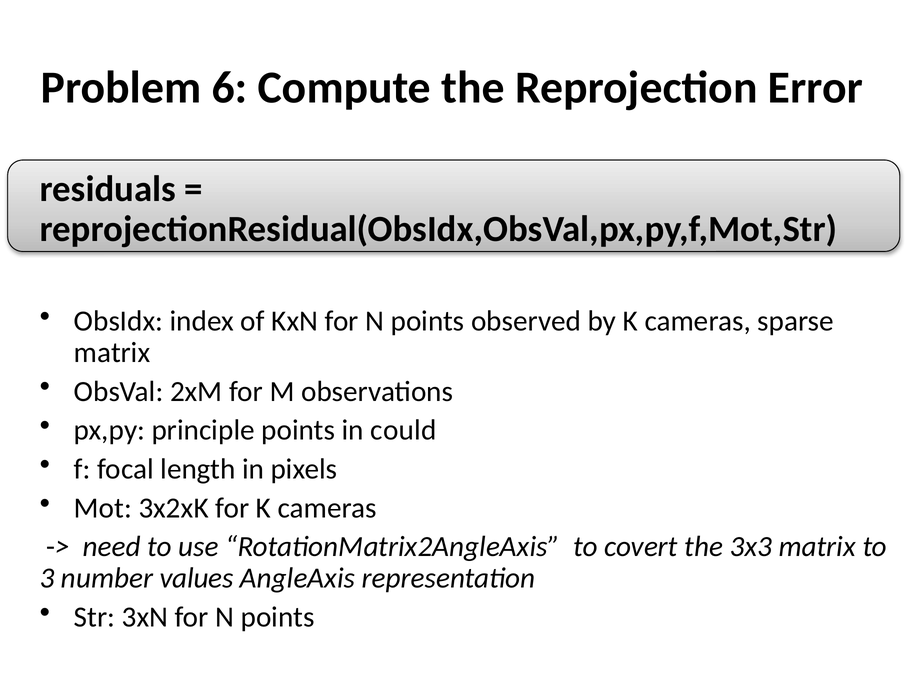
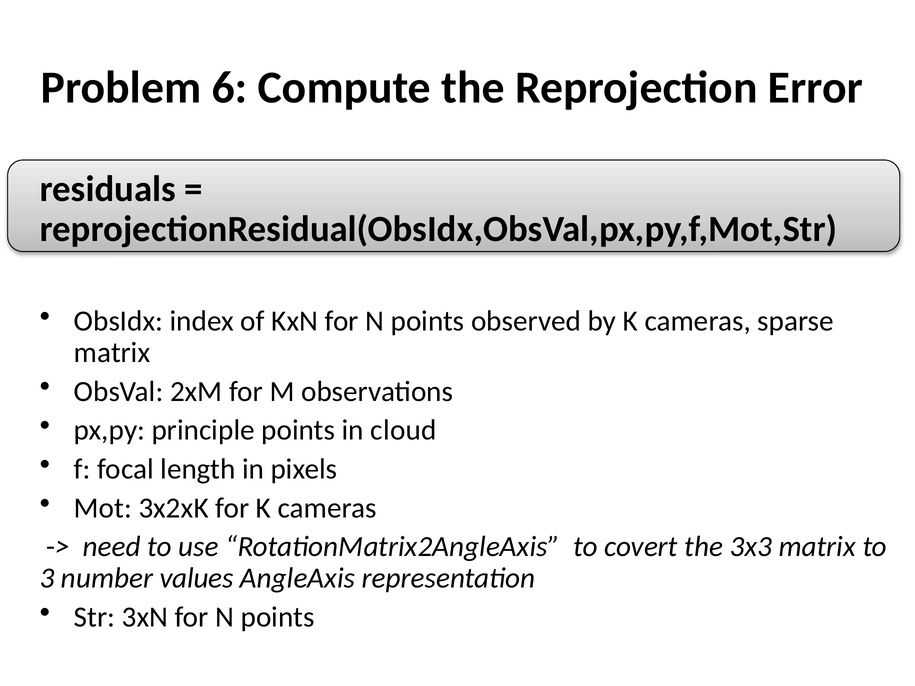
could: could -> cloud
